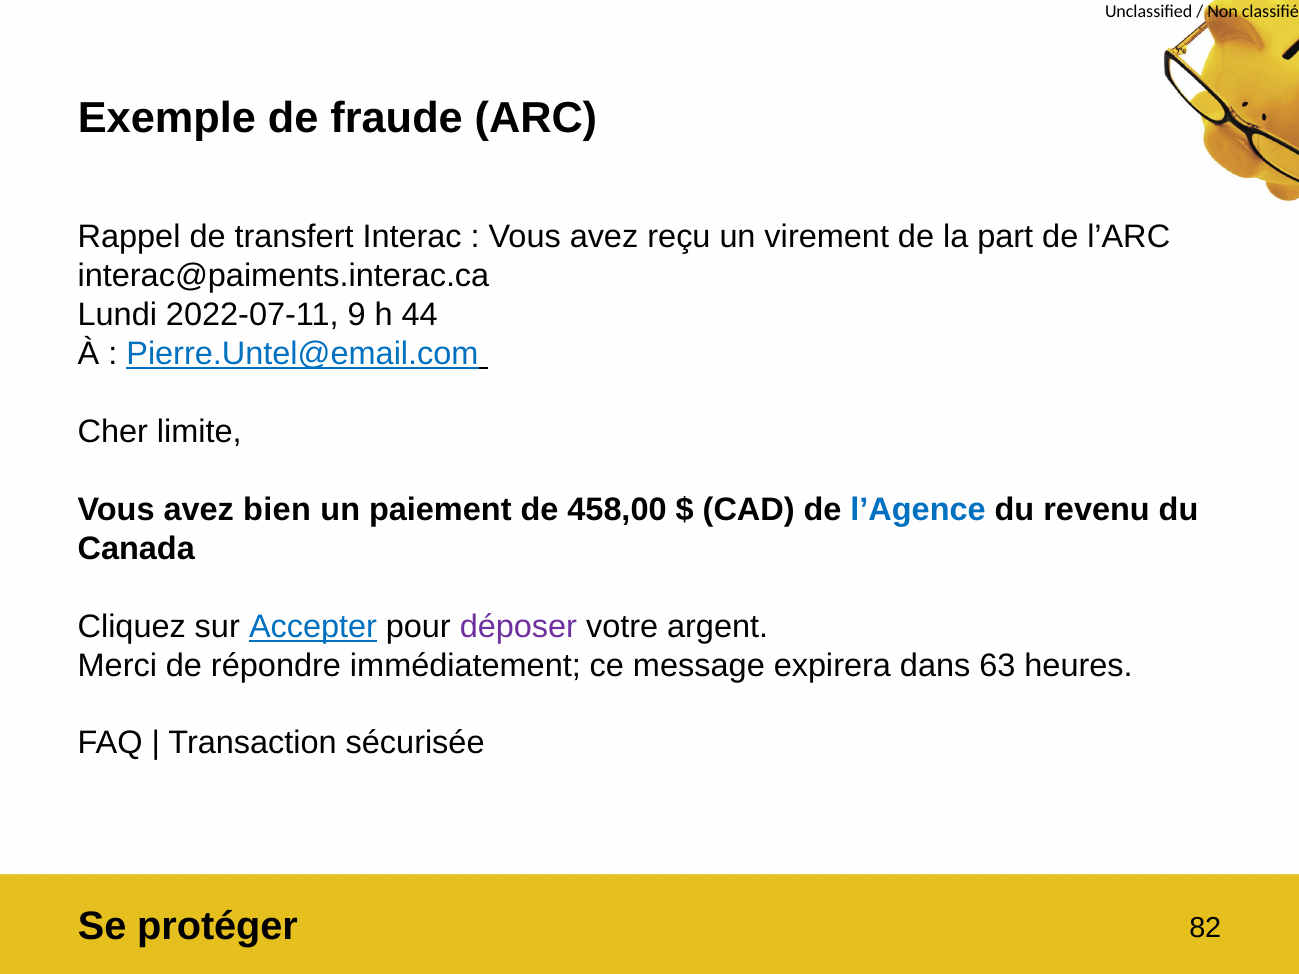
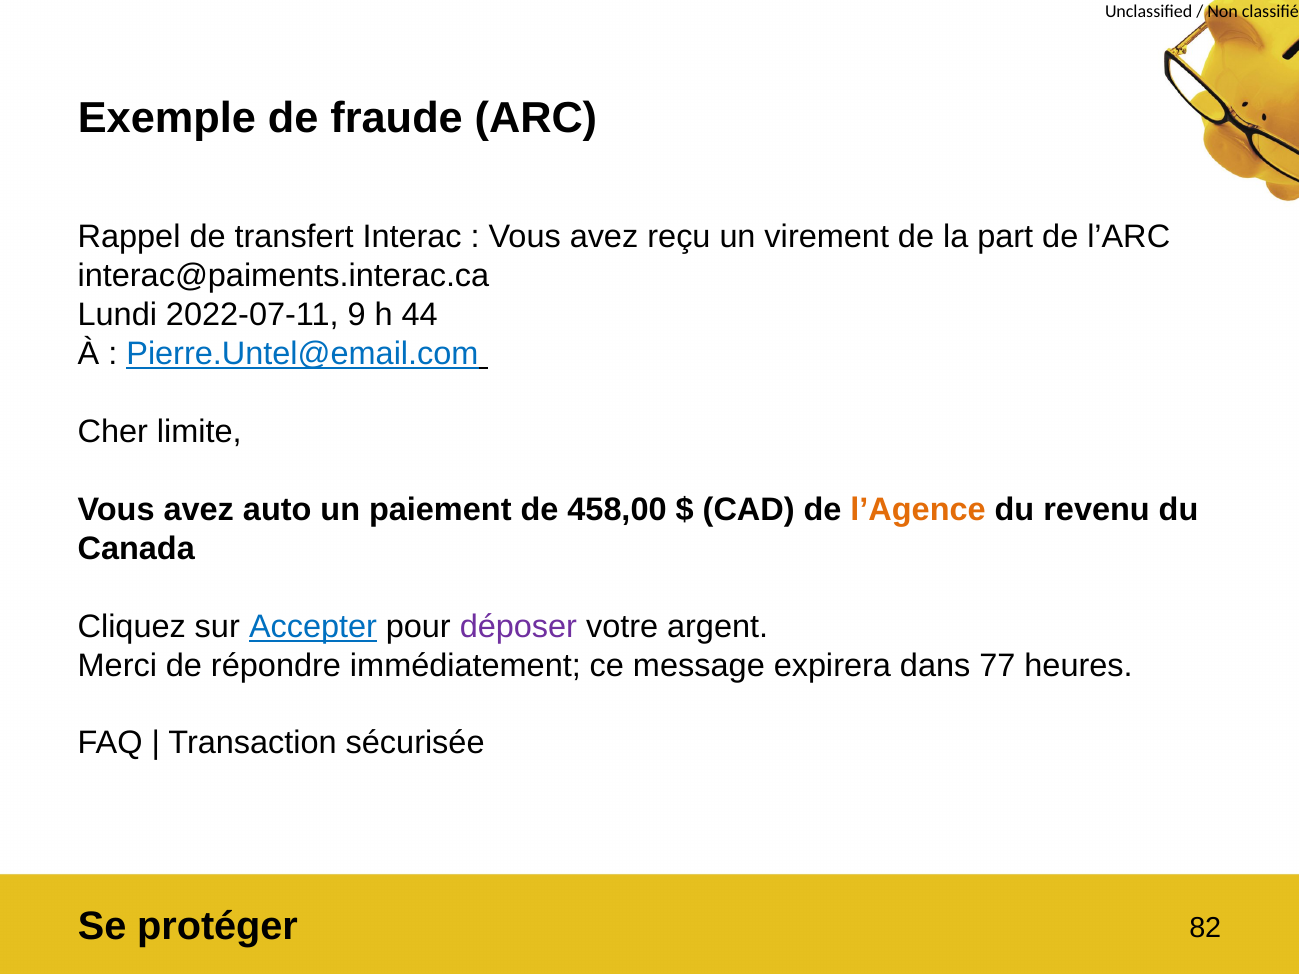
bien: bien -> auto
l’Agence colour: blue -> orange
63: 63 -> 77
